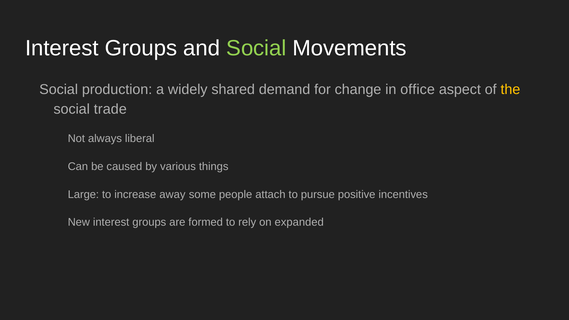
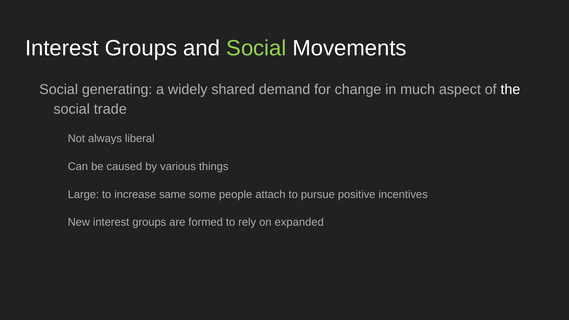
production: production -> generating
office: office -> much
the colour: yellow -> white
away: away -> same
